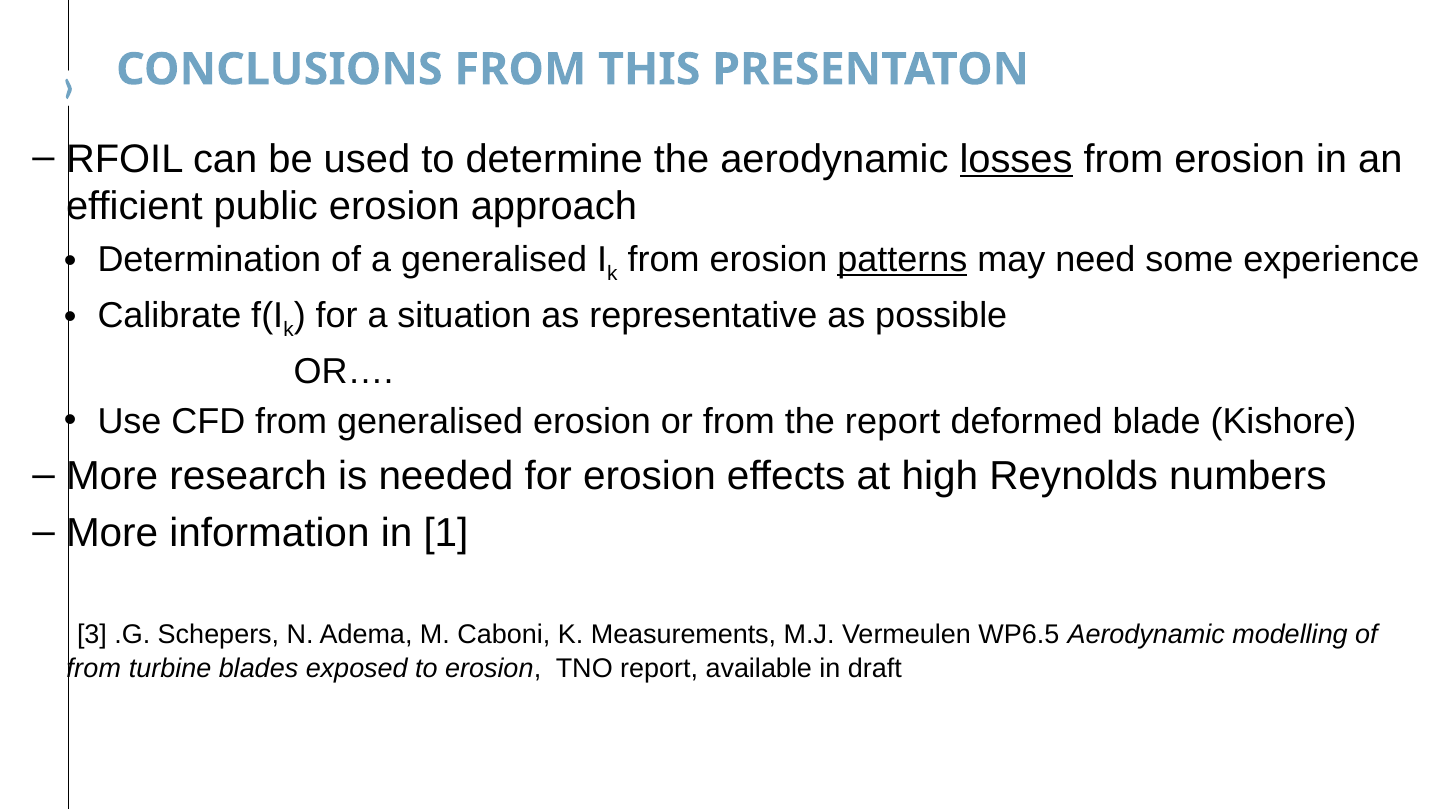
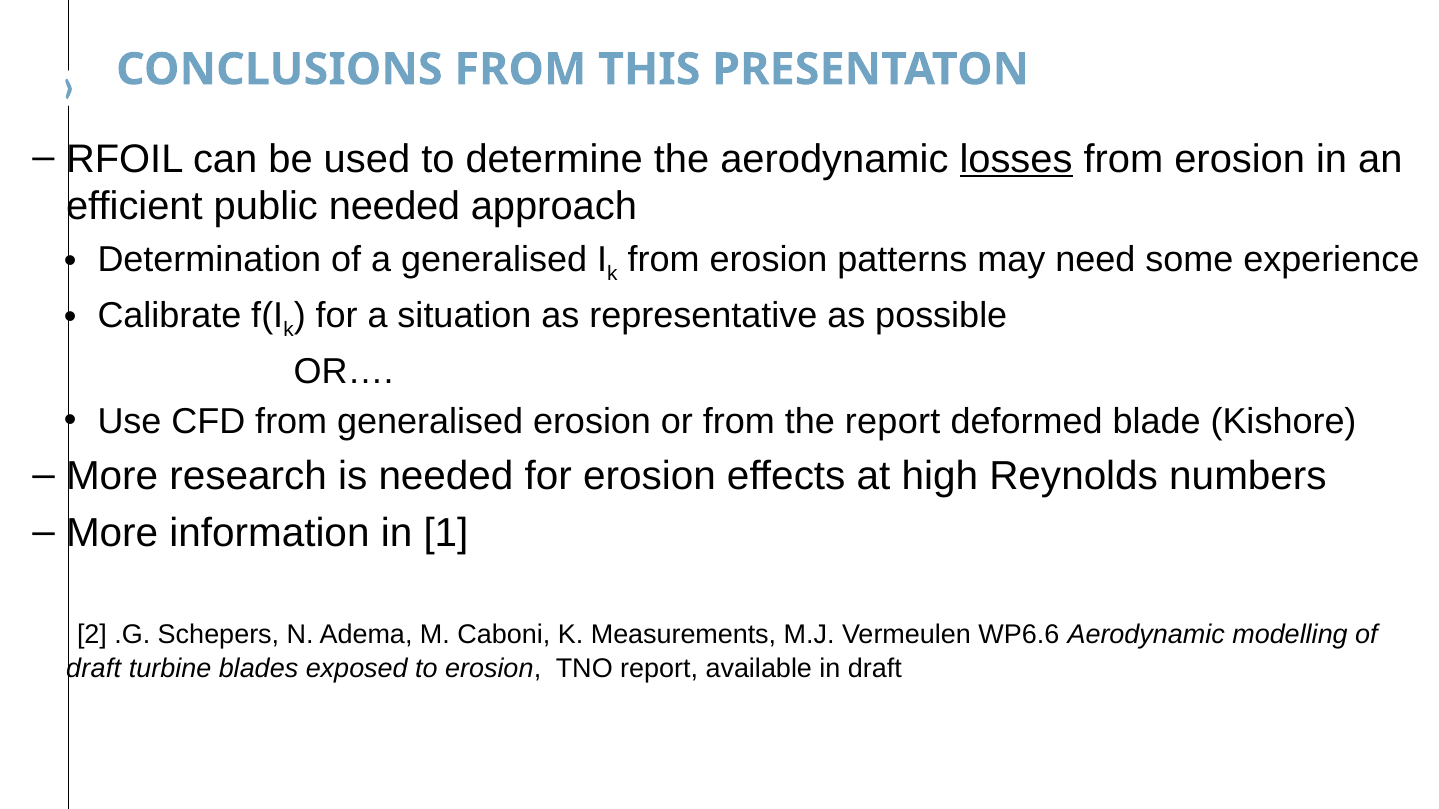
public erosion: erosion -> needed
patterns underline: present -> none
3: 3 -> 2
WP6.5: WP6.5 -> WP6.6
from at (94, 669): from -> draft
